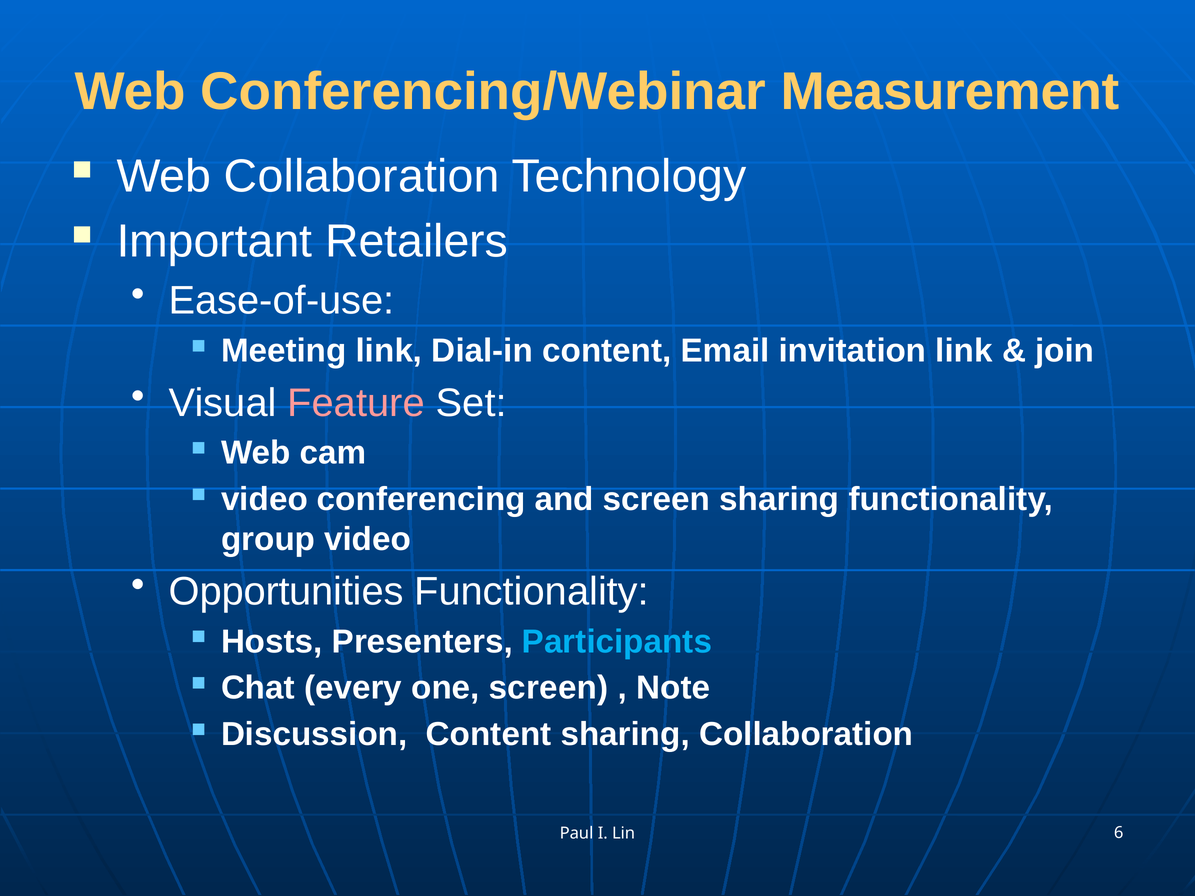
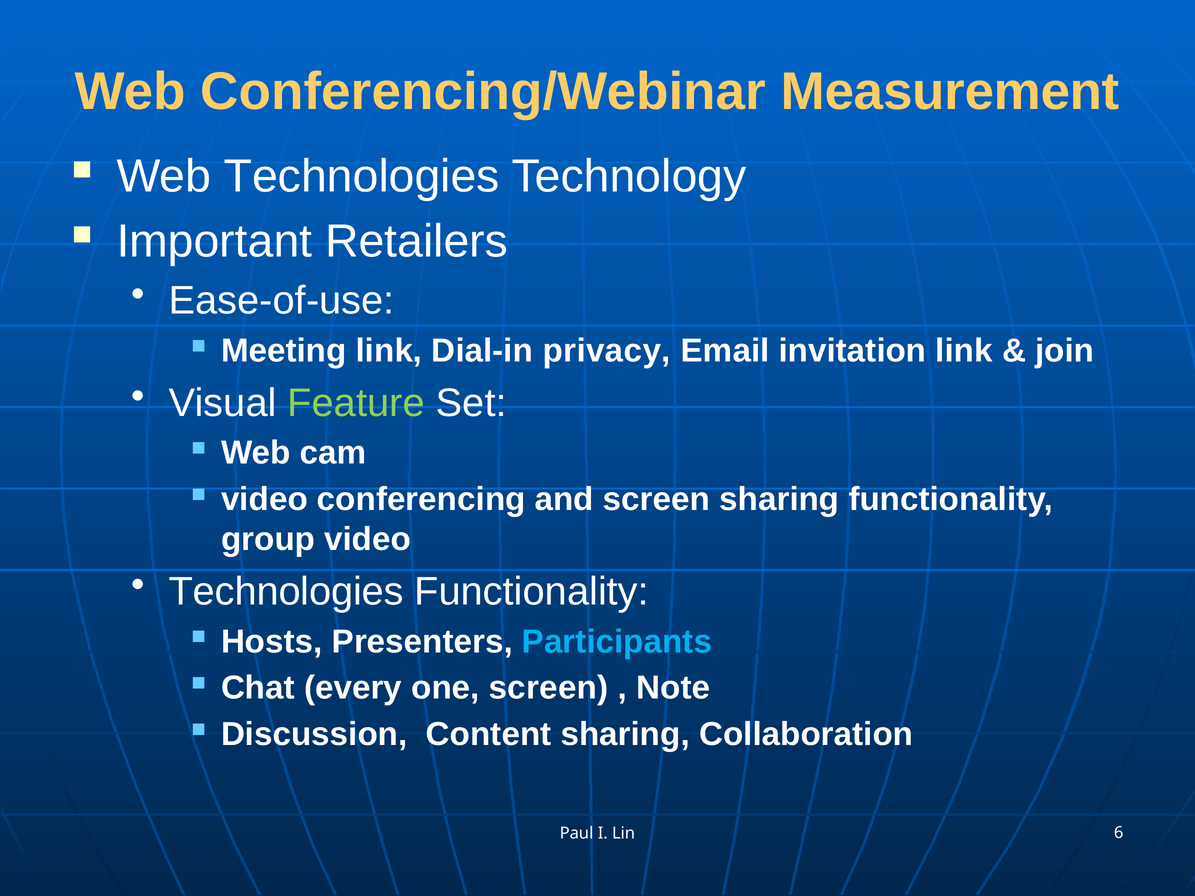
Web Collaboration: Collaboration -> Technologies
Dial-in content: content -> privacy
Feature colour: pink -> light green
Opportunities at (286, 592): Opportunities -> Technologies
